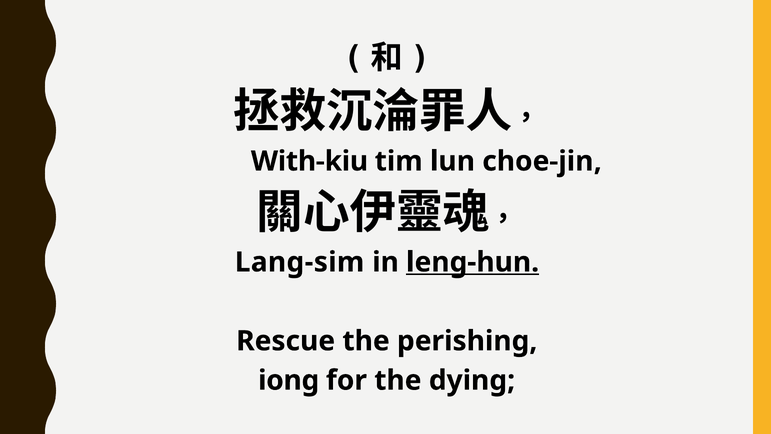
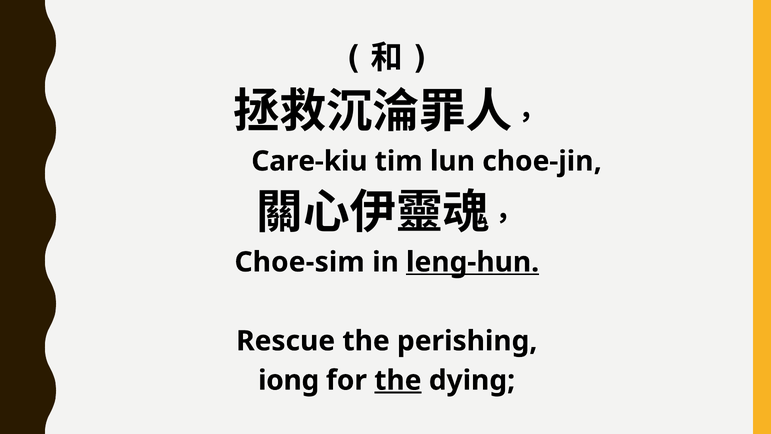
With-kiu: With-kiu -> Care-kiu
Lang-sim: Lang-sim -> Choe-sim
the at (398, 380) underline: none -> present
